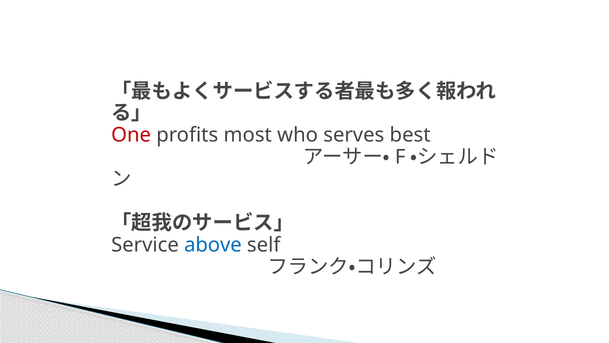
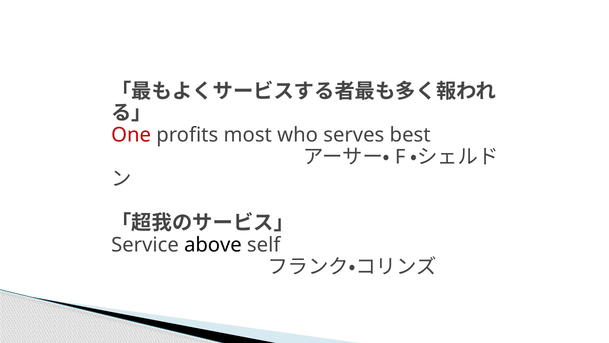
above colour: blue -> black
